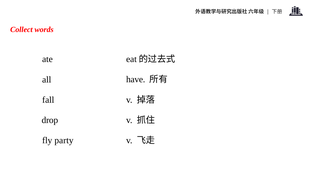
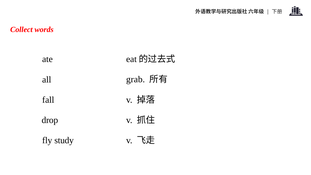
have: have -> grab
party: party -> study
